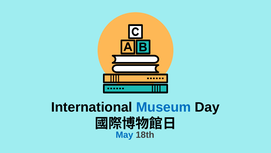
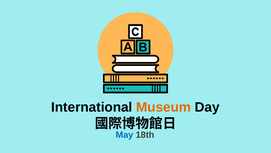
Museum colour: blue -> orange
